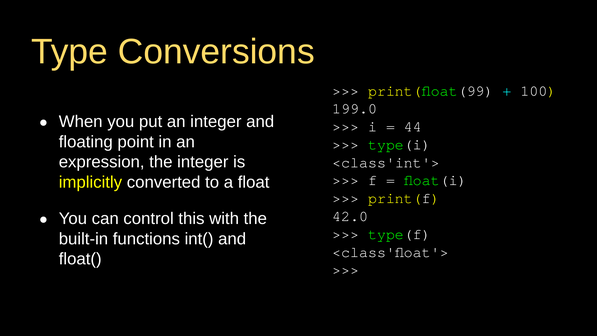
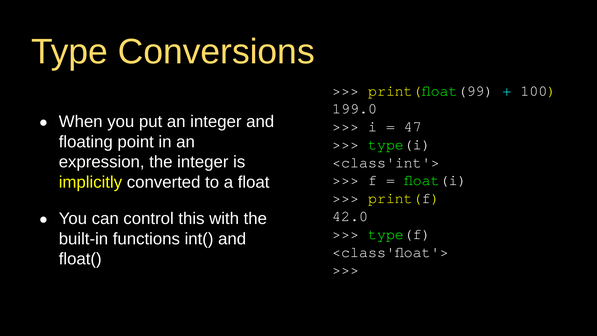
44: 44 -> 47
